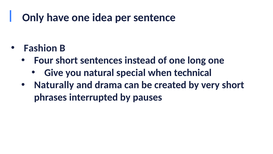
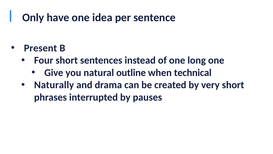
Fashion: Fashion -> Present
special: special -> outline
